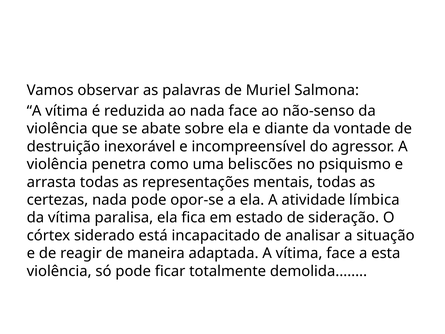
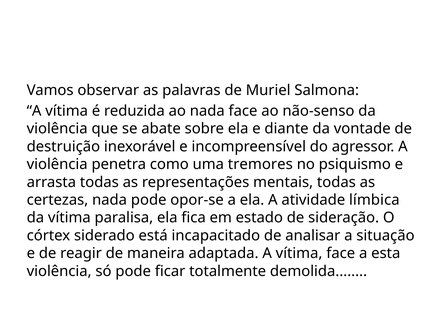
beliscões: beliscões -> tremores
